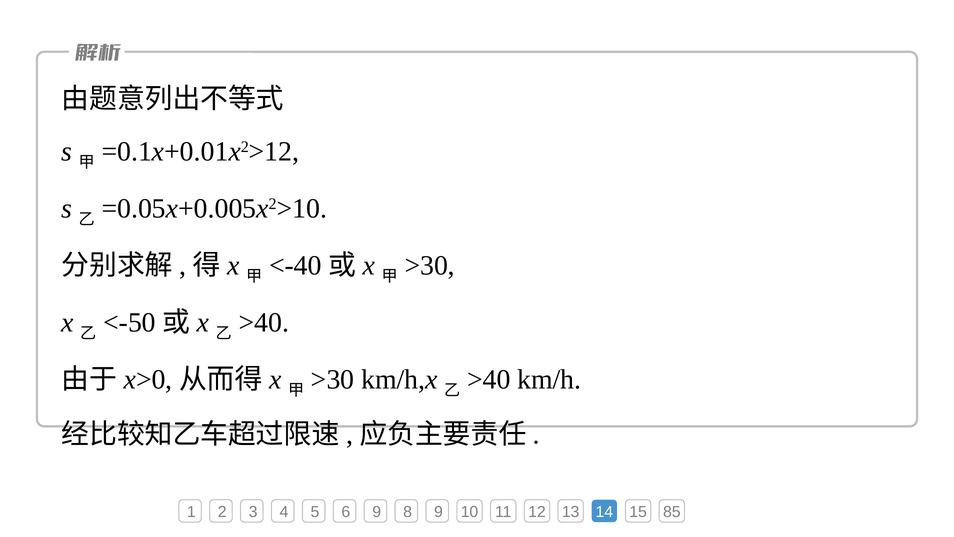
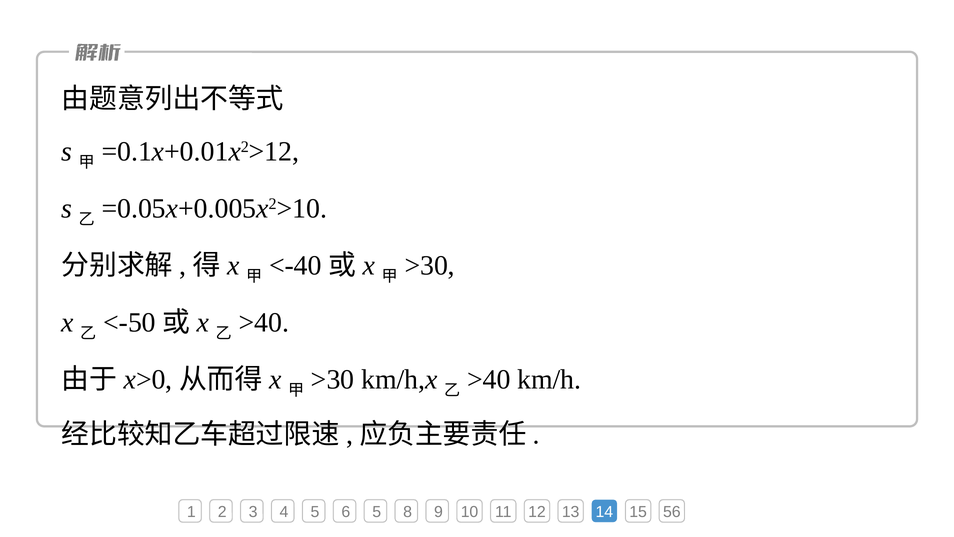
6 9: 9 -> 5
85: 85 -> 56
